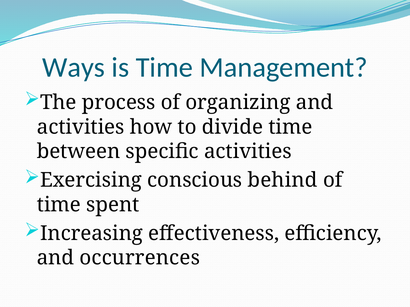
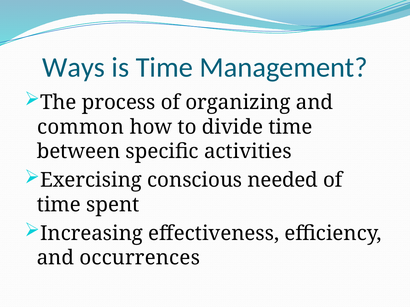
activities at (81, 127): activities -> common
behind: behind -> needed
